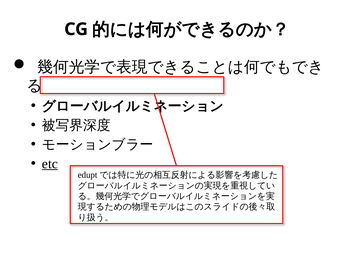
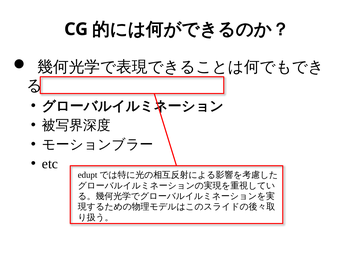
etc underline: present -> none
